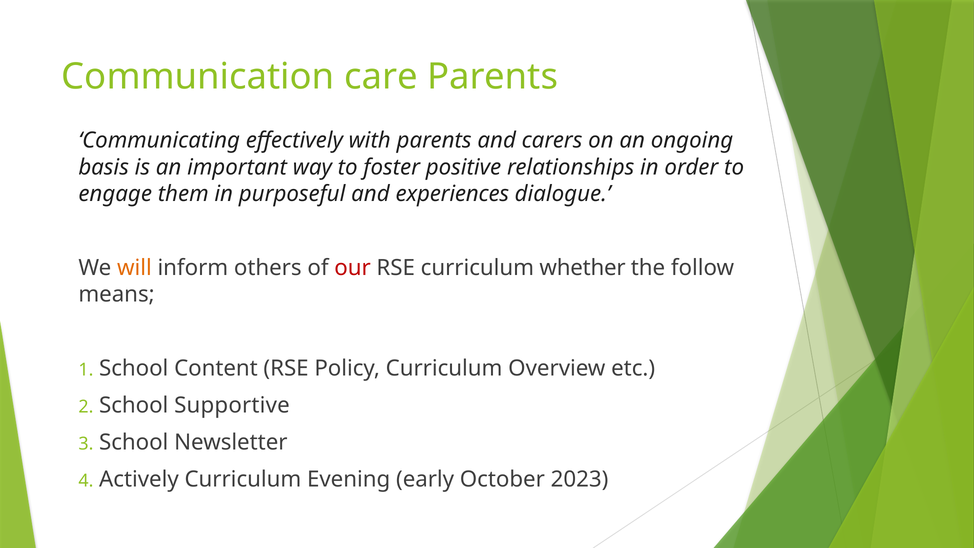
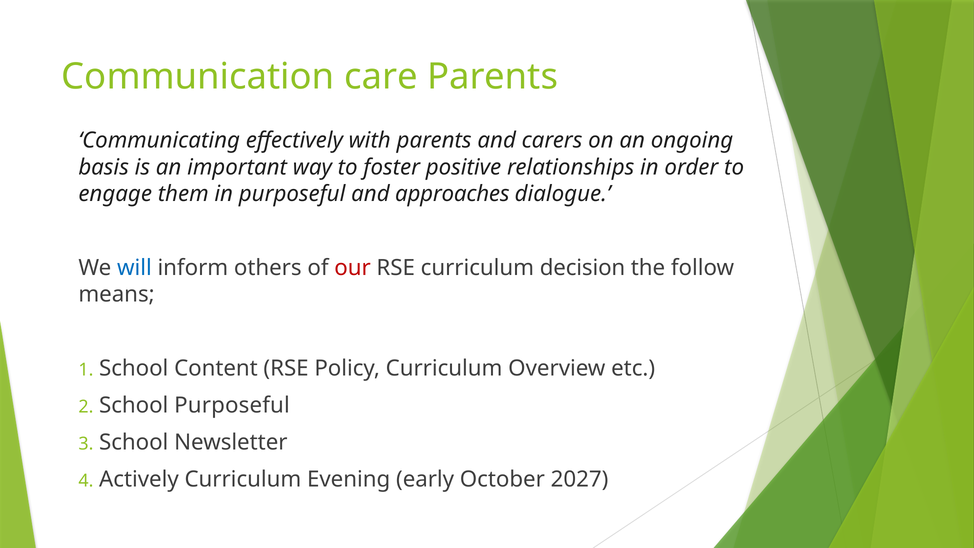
experiences: experiences -> approaches
will colour: orange -> blue
whether: whether -> decision
School Supportive: Supportive -> Purposeful
2023: 2023 -> 2027
